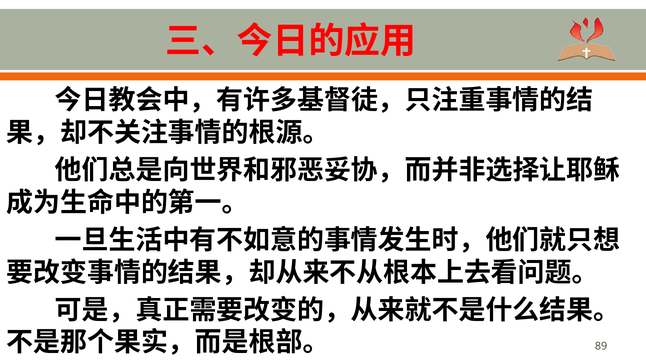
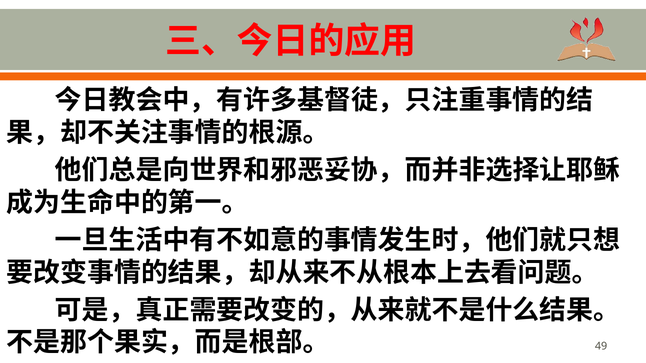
89: 89 -> 49
